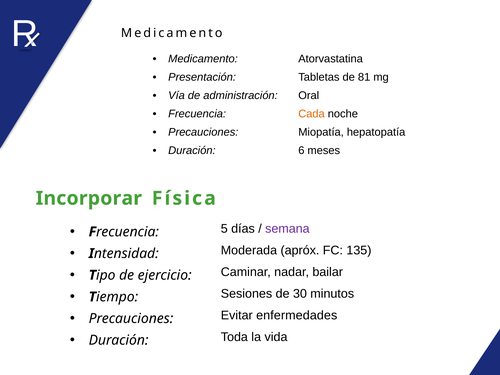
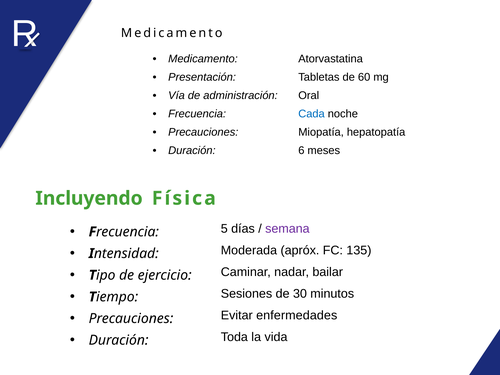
81: 81 -> 60
Cada colour: orange -> blue
Incorporar: Incorporar -> Incluyendo
